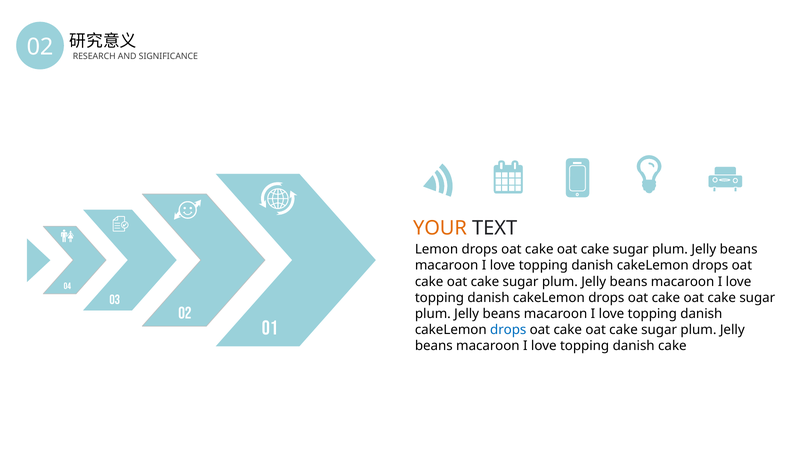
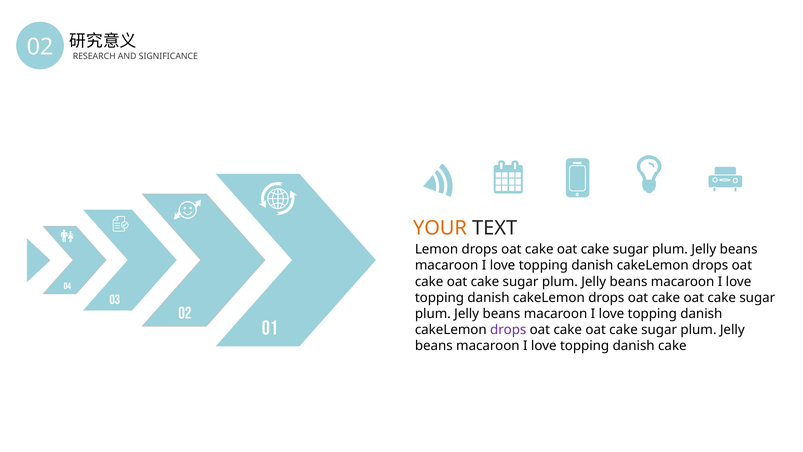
drops at (508, 330) colour: blue -> purple
